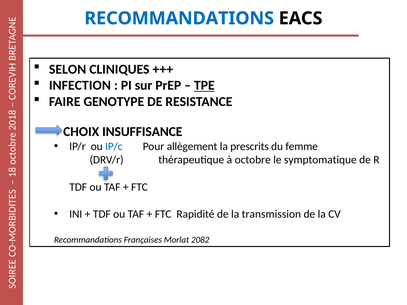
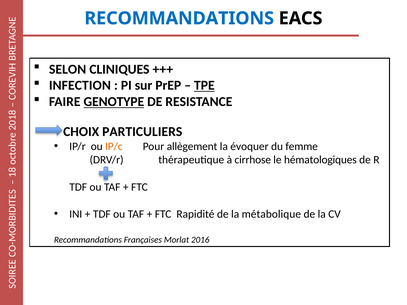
GENOTYPE underline: none -> present
INSUFFISANCE: INSUFFISANCE -> PARTICULIERS
IP/c colour: blue -> orange
prescrits: prescrits -> évoquer
octobre: octobre -> cirrhose
symptomatique: symptomatique -> hématologiques
transmission: transmission -> métabolique
2082: 2082 -> 2016
